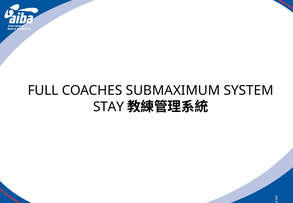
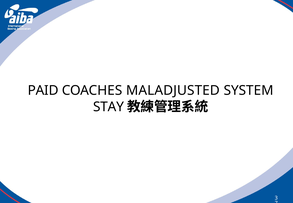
FULL: FULL -> PAID
SUBMAXIMUM: SUBMAXIMUM -> MALADJUSTED
